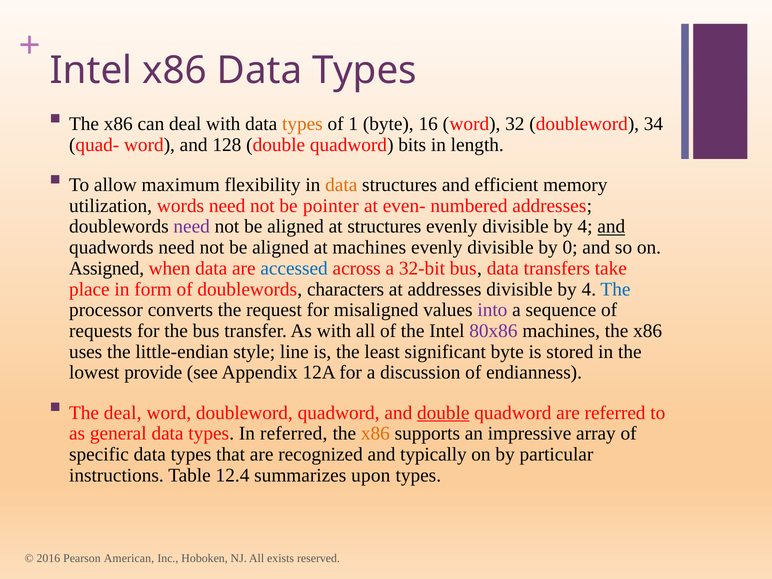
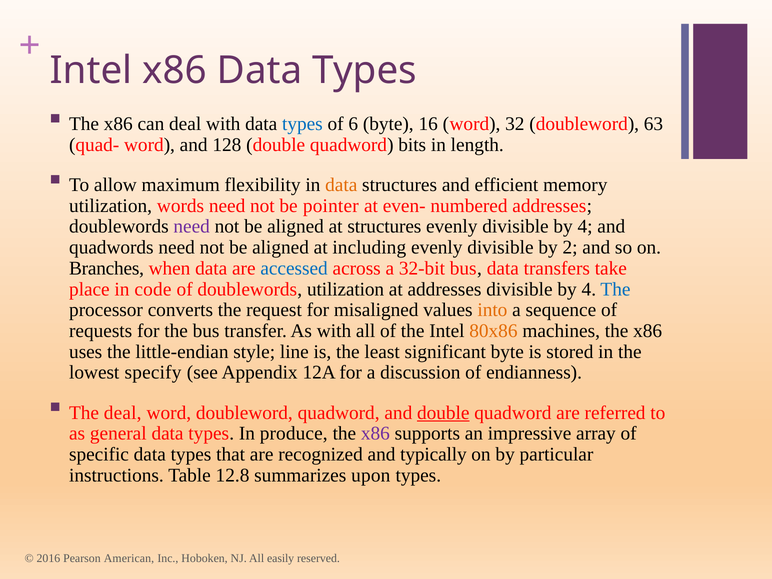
types at (302, 124) colour: orange -> blue
1: 1 -> 6
34: 34 -> 63
and at (611, 227) underline: present -> none
at machines: machines -> including
0: 0 -> 2
Assigned: Assigned -> Branches
form: form -> code
doublewords characters: characters -> utilization
into colour: purple -> orange
80x86 colour: purple -> orange
provide: provide -> specify
In referred: referred -> produce
x86 at (375, 434) colour: orange -> purple
12.4: 12.4 -> 12.8
exists: exists -> easily
